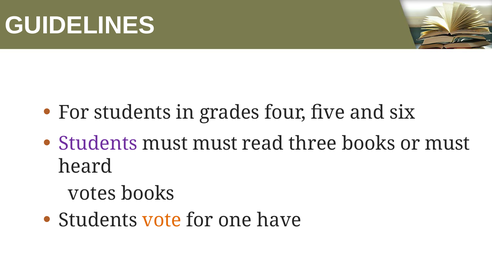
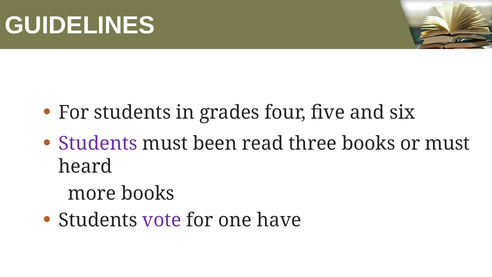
must must: must -> been
votes: votes -> more
vote colour: orange -> purple
